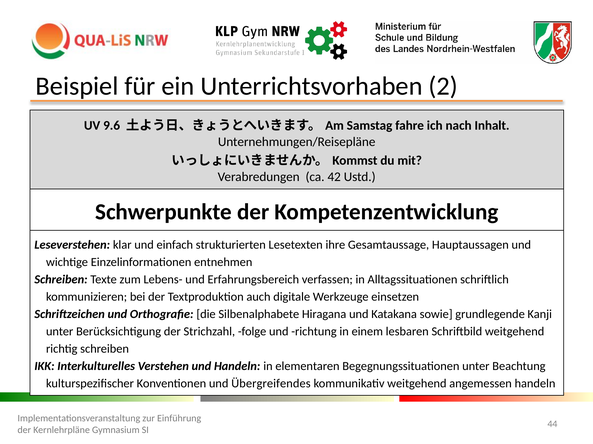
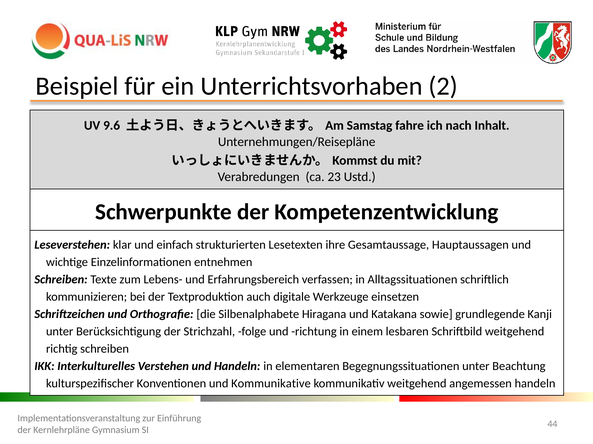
42: 42 -> 23
Übergreifendes: Übergreifendes -> Kommunikative
